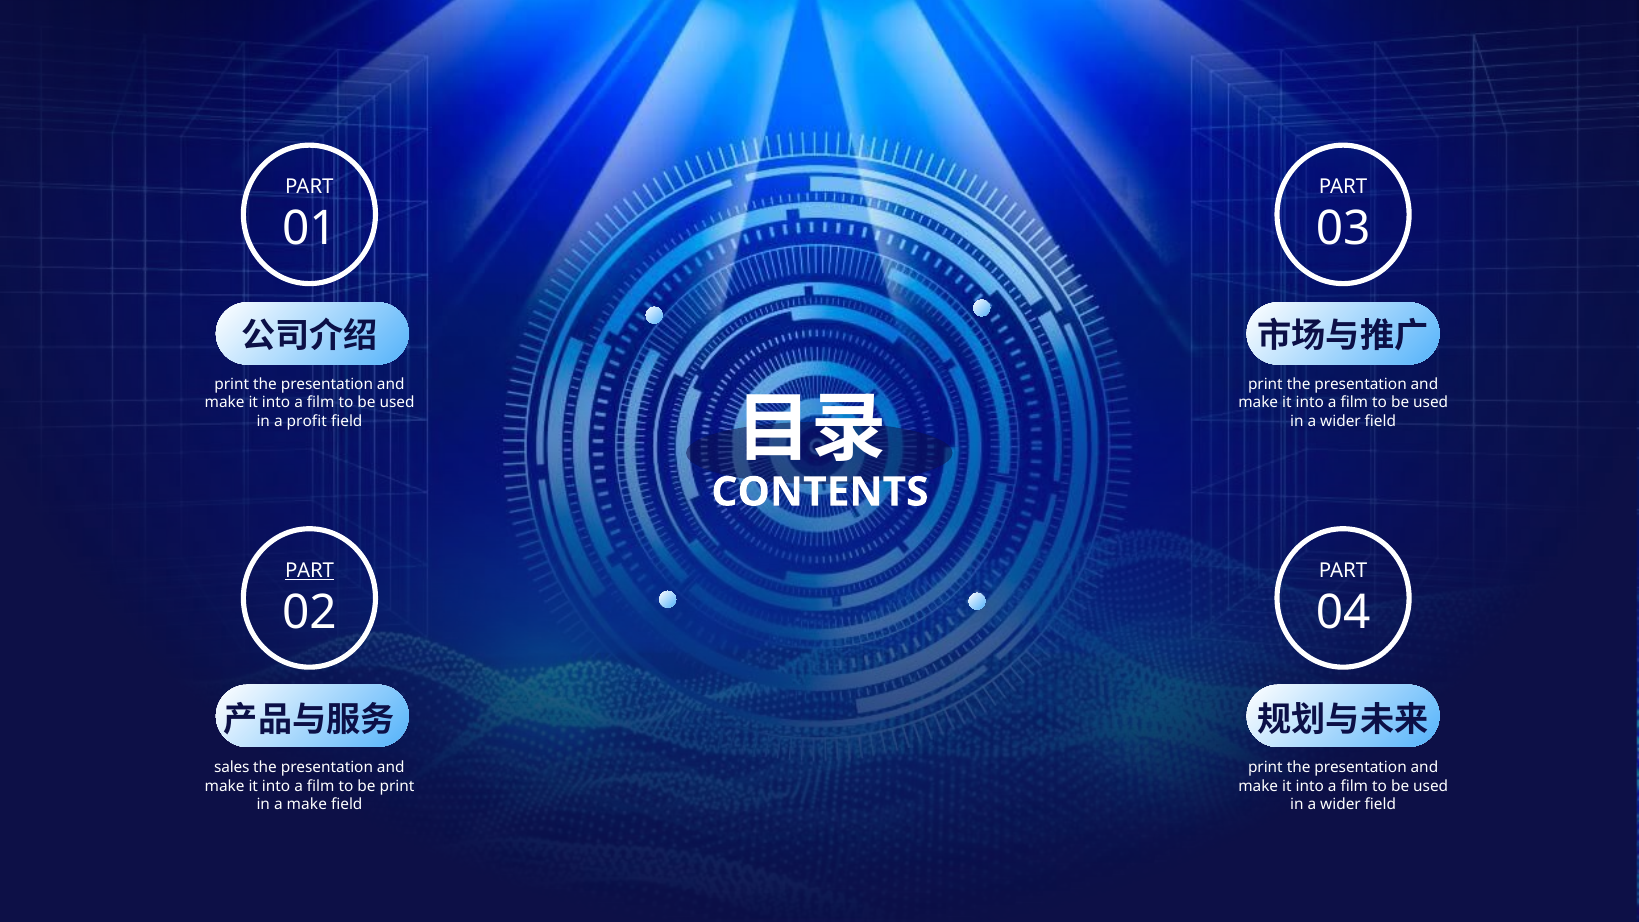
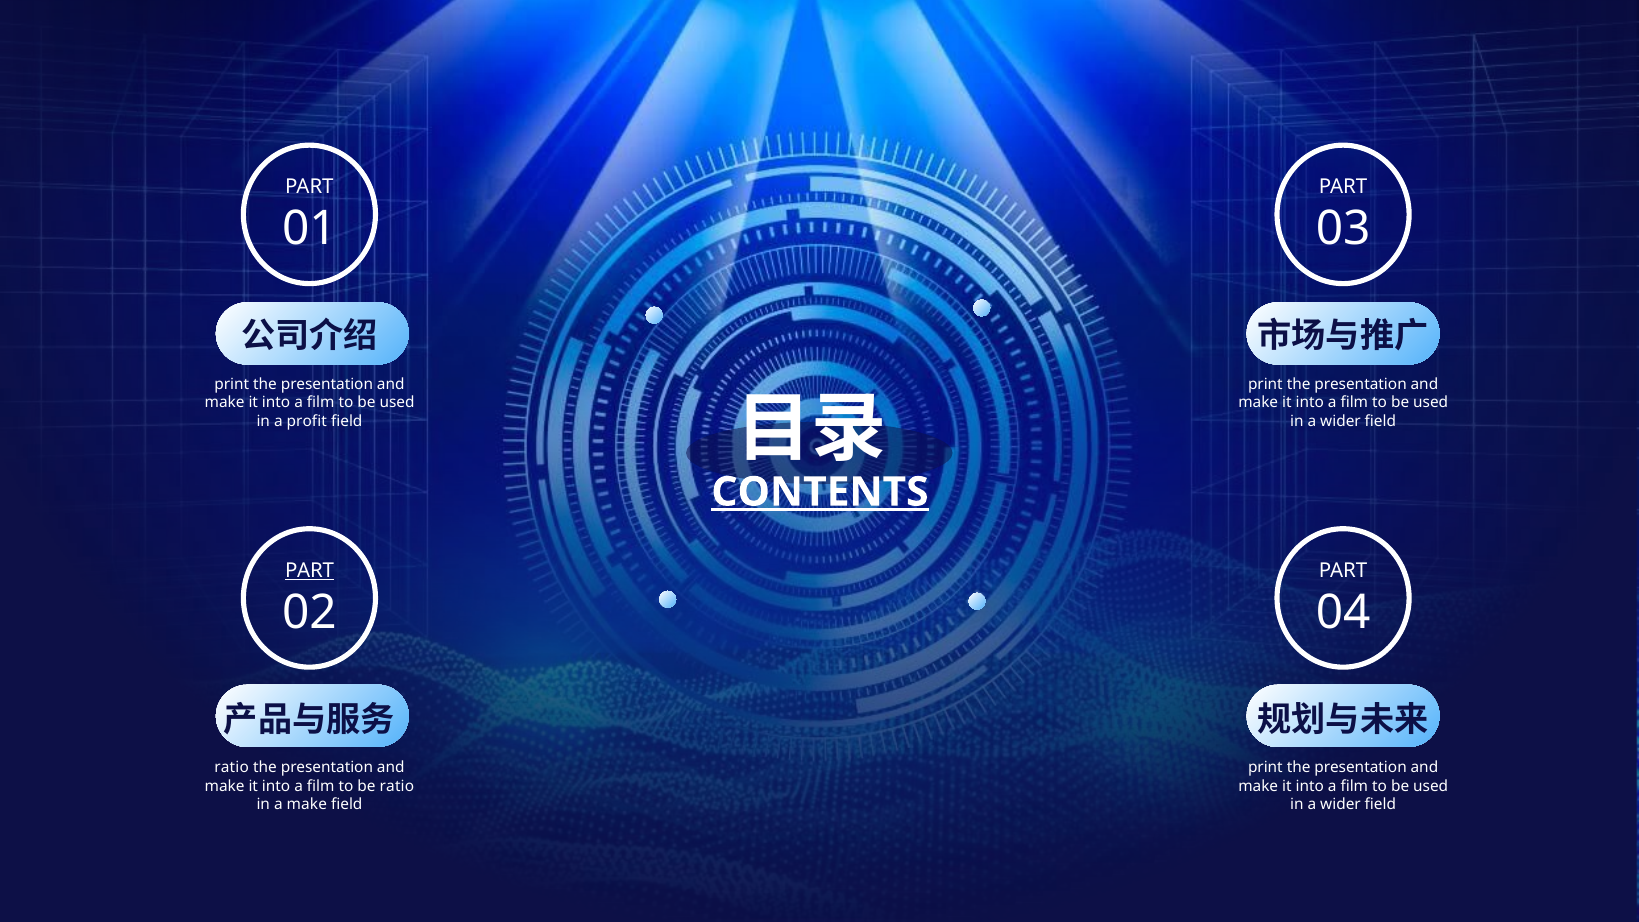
CONTENTS underline: none -> present
sales at (232, 768): sales -> ratio
be print: print -> ratio
